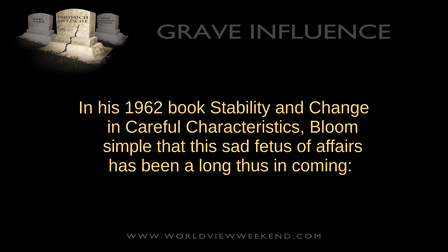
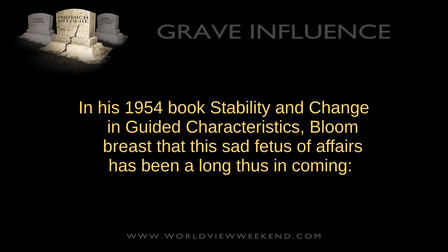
1962: 1962 -> 1954
Careful: Careful -> Guided
simple: simple -> breast
